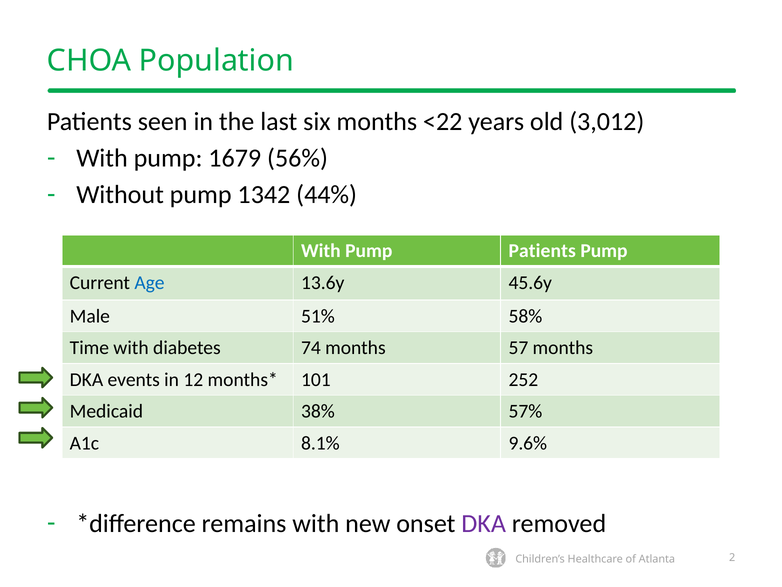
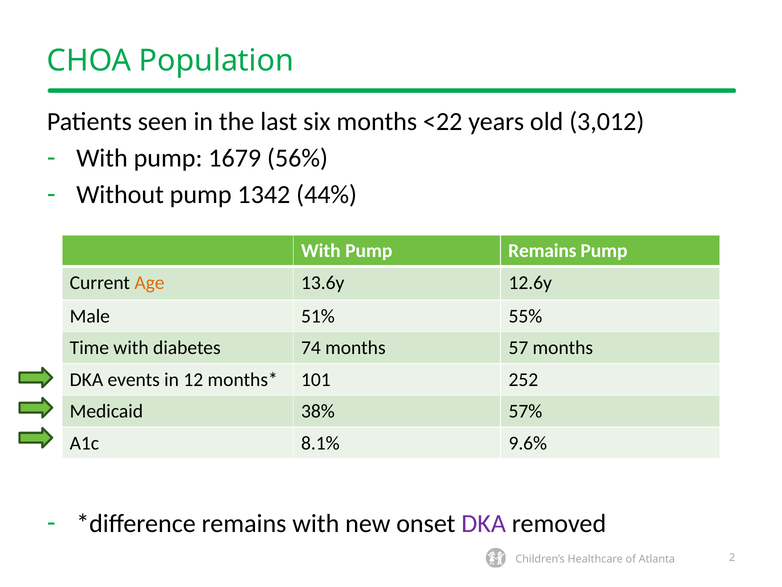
Pump Patients: Patients -> Remains
Age colour: blue -> orange
45.6y: 45.6y -> 12.6y
58%: 58% -> 55%
